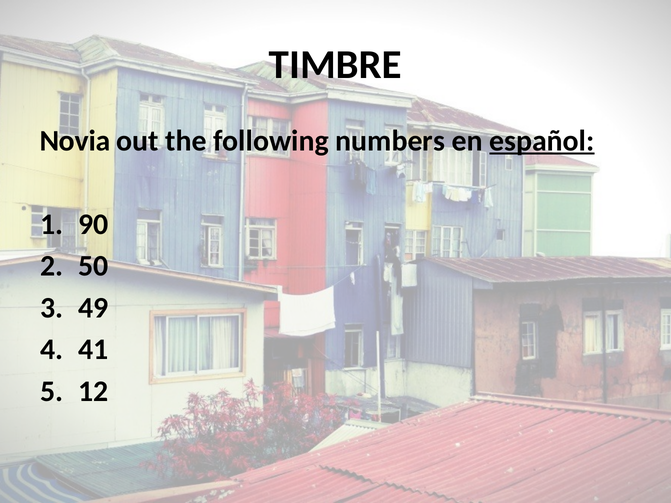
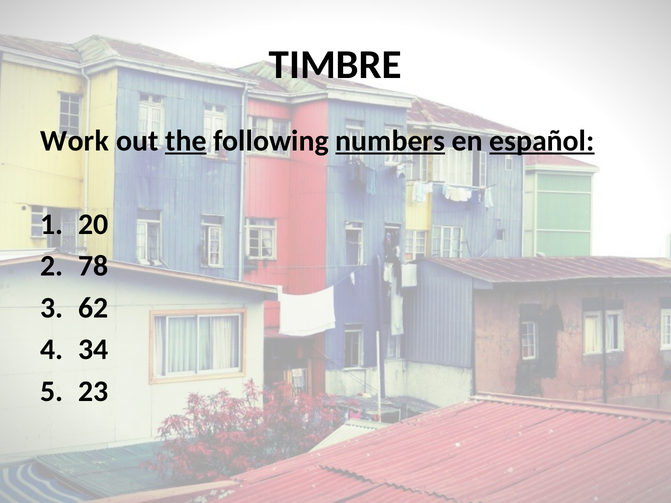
Novia: Novia -> Work
the underline: none -> present
numbers underline: none -> present
90: 90 -> 20
50: 50 -> 78
49: 49 -> 62
41: 41 -> 34
12: 12 -> 23
